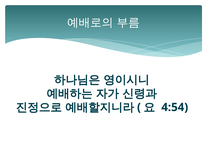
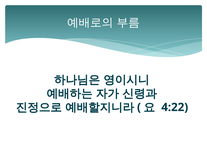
4:54: 4:54 -> 4:22
